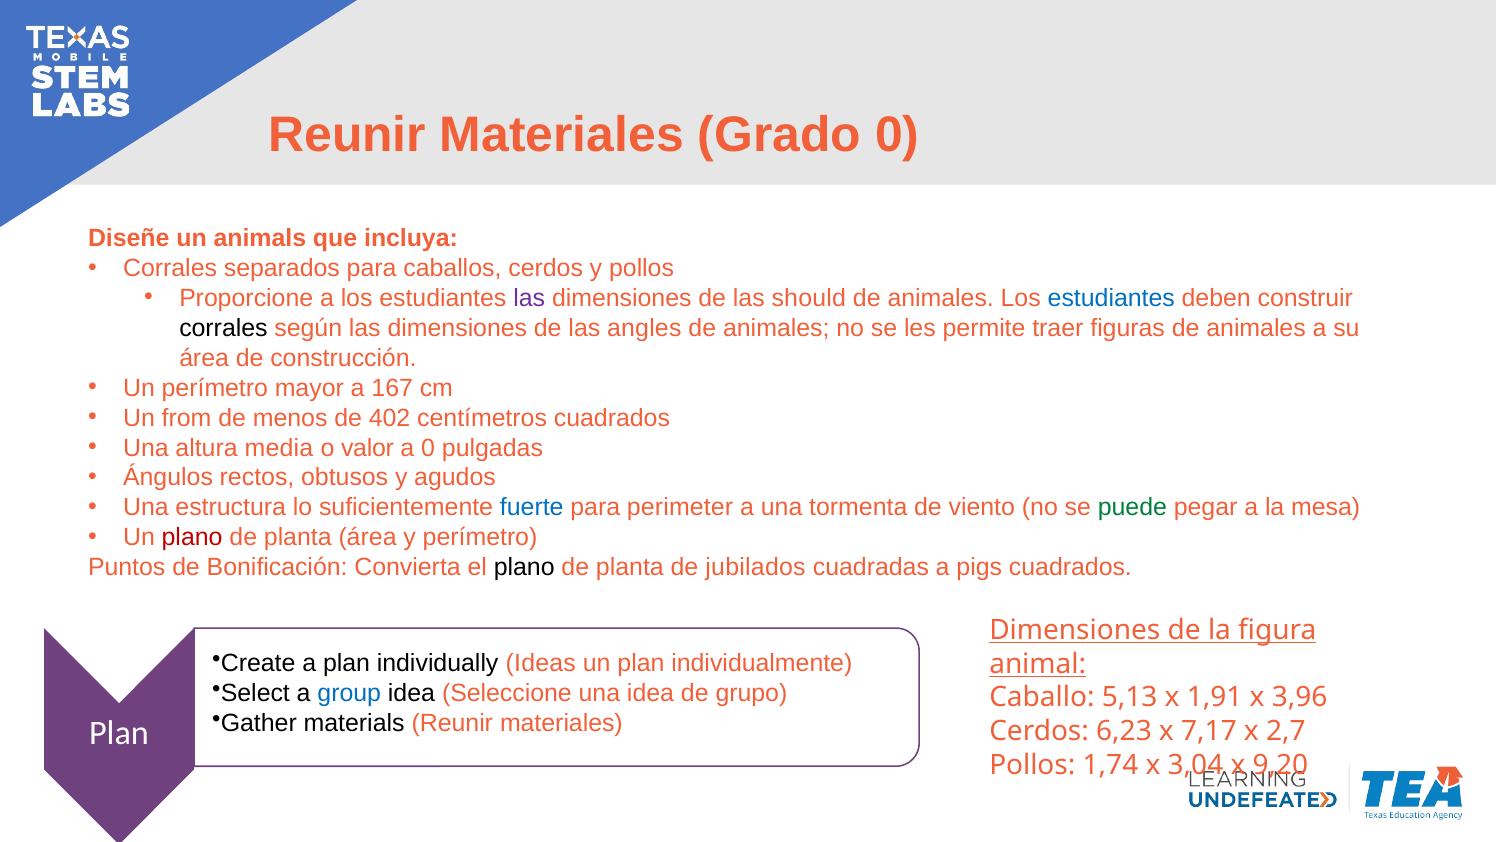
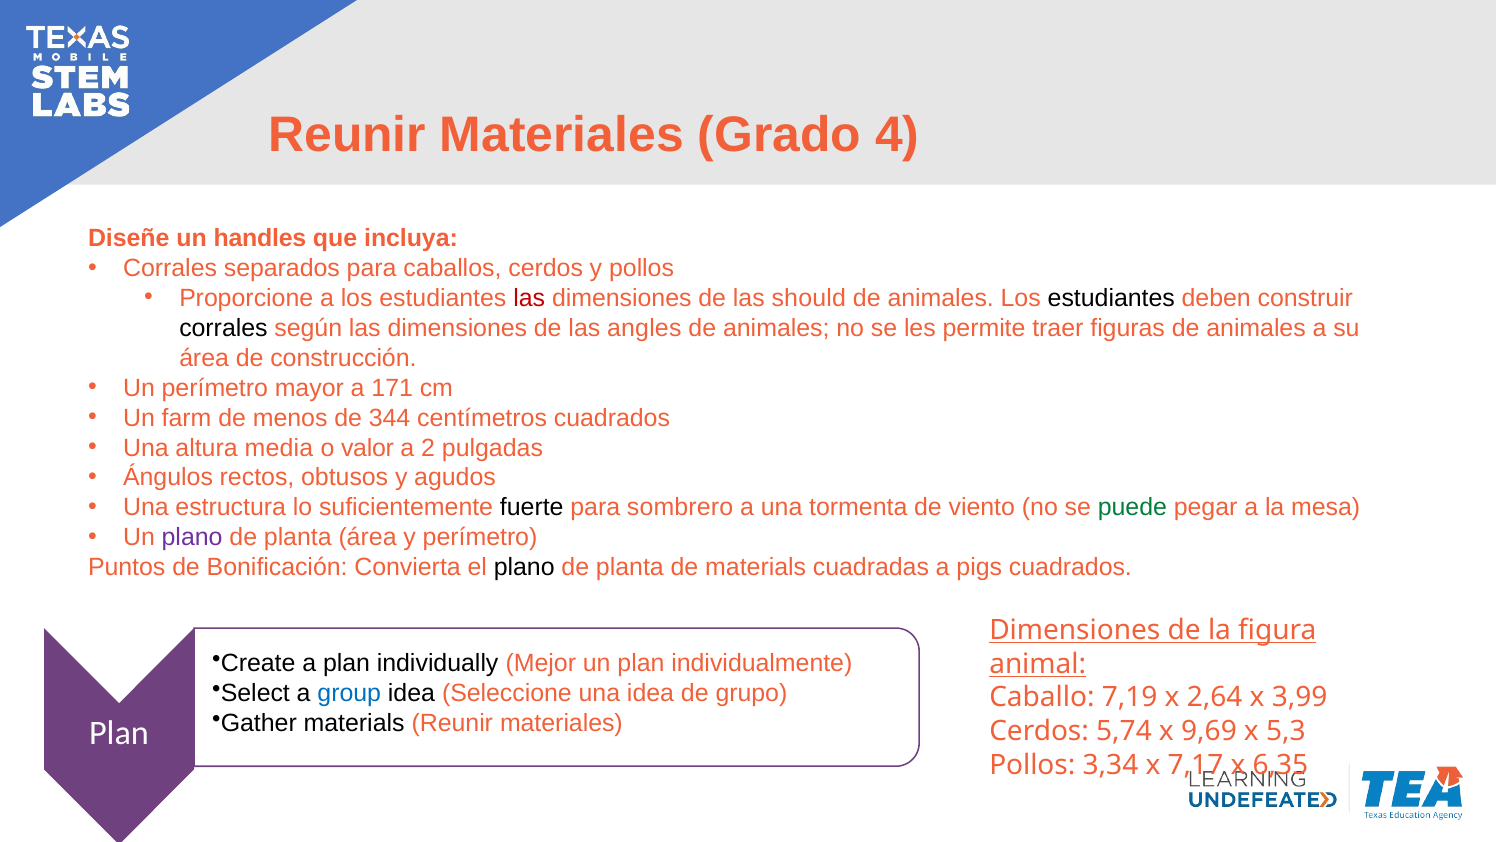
Grado 0: 0 -> 4
animals: animals -> handles
las at (529, 298) colour: purple -> red
estudiantes at (1111, 298) colour: blue -> black
167: 167 -> 171
from: from -> farm
402: 402 -> 344
a 0: 0 -> 2
fuerte colour: blue -> black
perimeter: perimeter -> sombrero
plano at (192, 537) colour: red -> purple
de jubilados: jubilados -> materials
Ideas: Ideas -> Mejor
5,13: 5,13 -> 7,19
1,91: 1,91 -> 2,64
3,96: 3,96 -> 3,99
6,23: 6,23 -> 5,74
7,17: 7,17 -> 9,69
2,7: 2,7 -> 5,3
1,74: 1,74 -> 3,34
3,04: 3,04 -> 7,17
9,20: 9,20 -> 6,35
